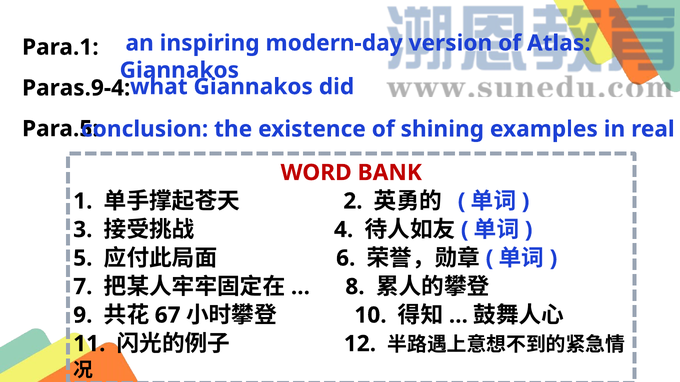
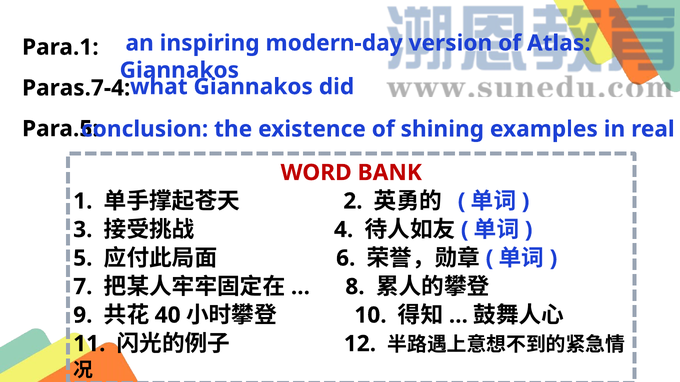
Paras.9-4: Paras.9-4 -> Paras.7-4
67: 67 -> 40
